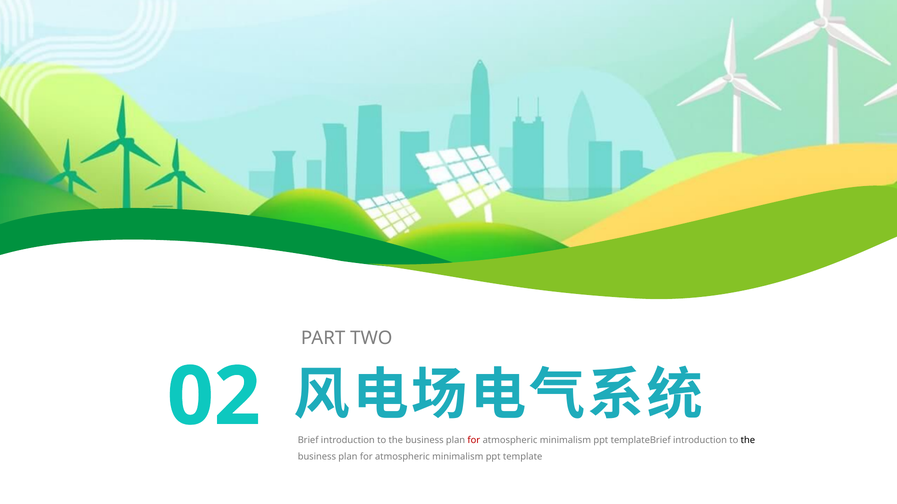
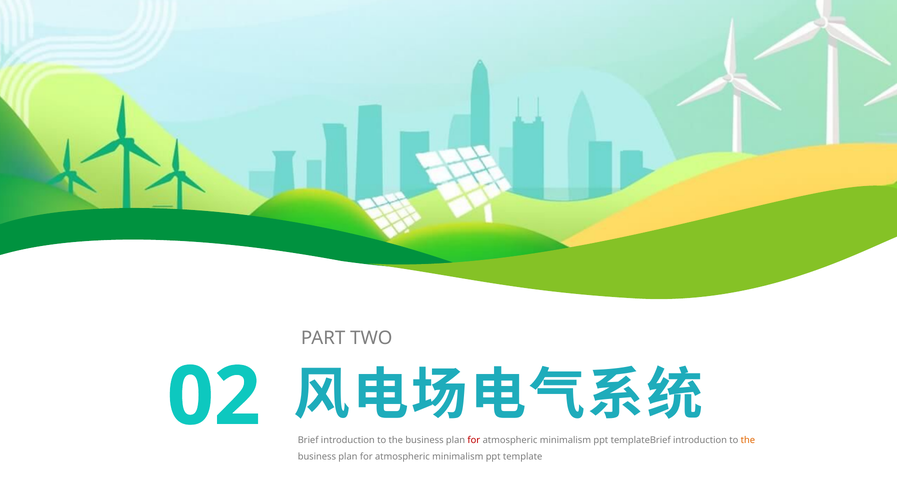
the at (748, 440) colour: black -> orange
